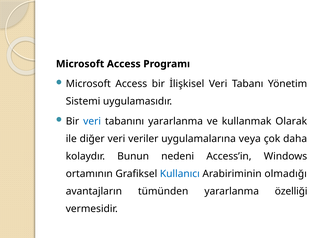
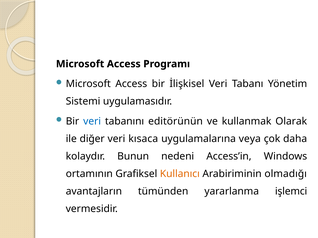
tabanını yararlanma: yararlanma -> editörünün
veriler: veriler -> kısaca
Kullanıcı colour: blue -> orange
özelliği: özelliği -> işlemci
